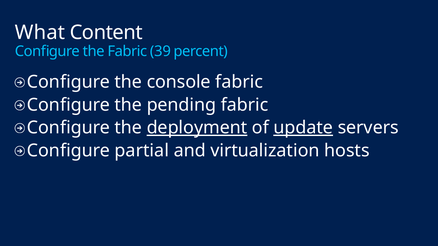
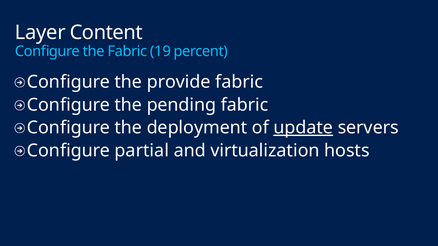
What: What -> Layer
39: 39 -> 19
console: console -> provide
deployment underline: present -> none
